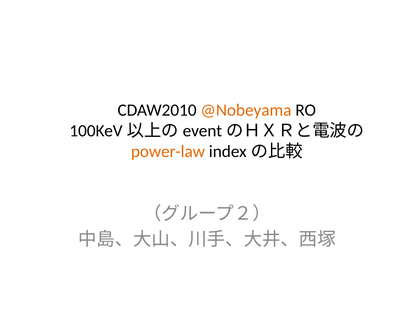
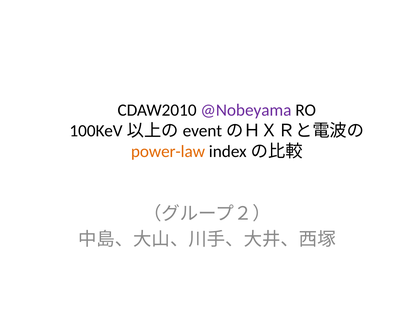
@Nobeyama colour: orange -> purple
